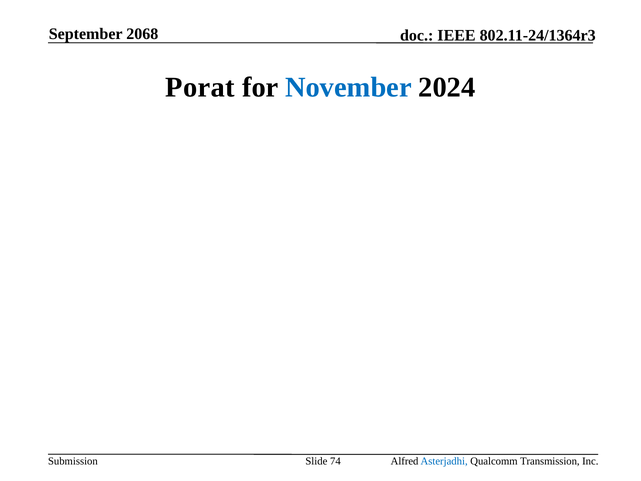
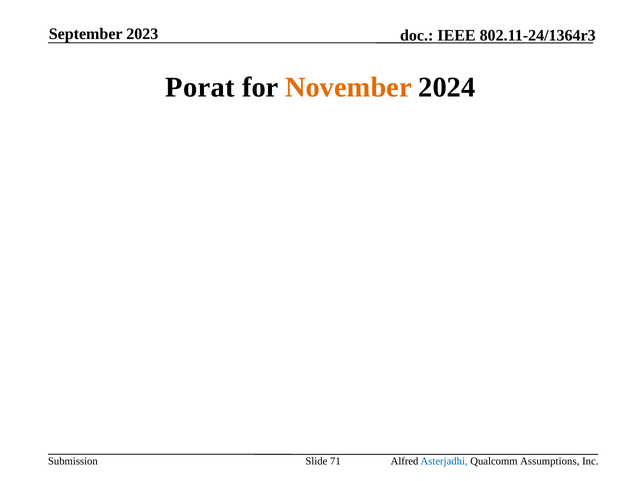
2068: 2068 -> 2023
November colour: blue -> orange
74: 74 -> 71
Transmission: Transmission -> Assumptions
